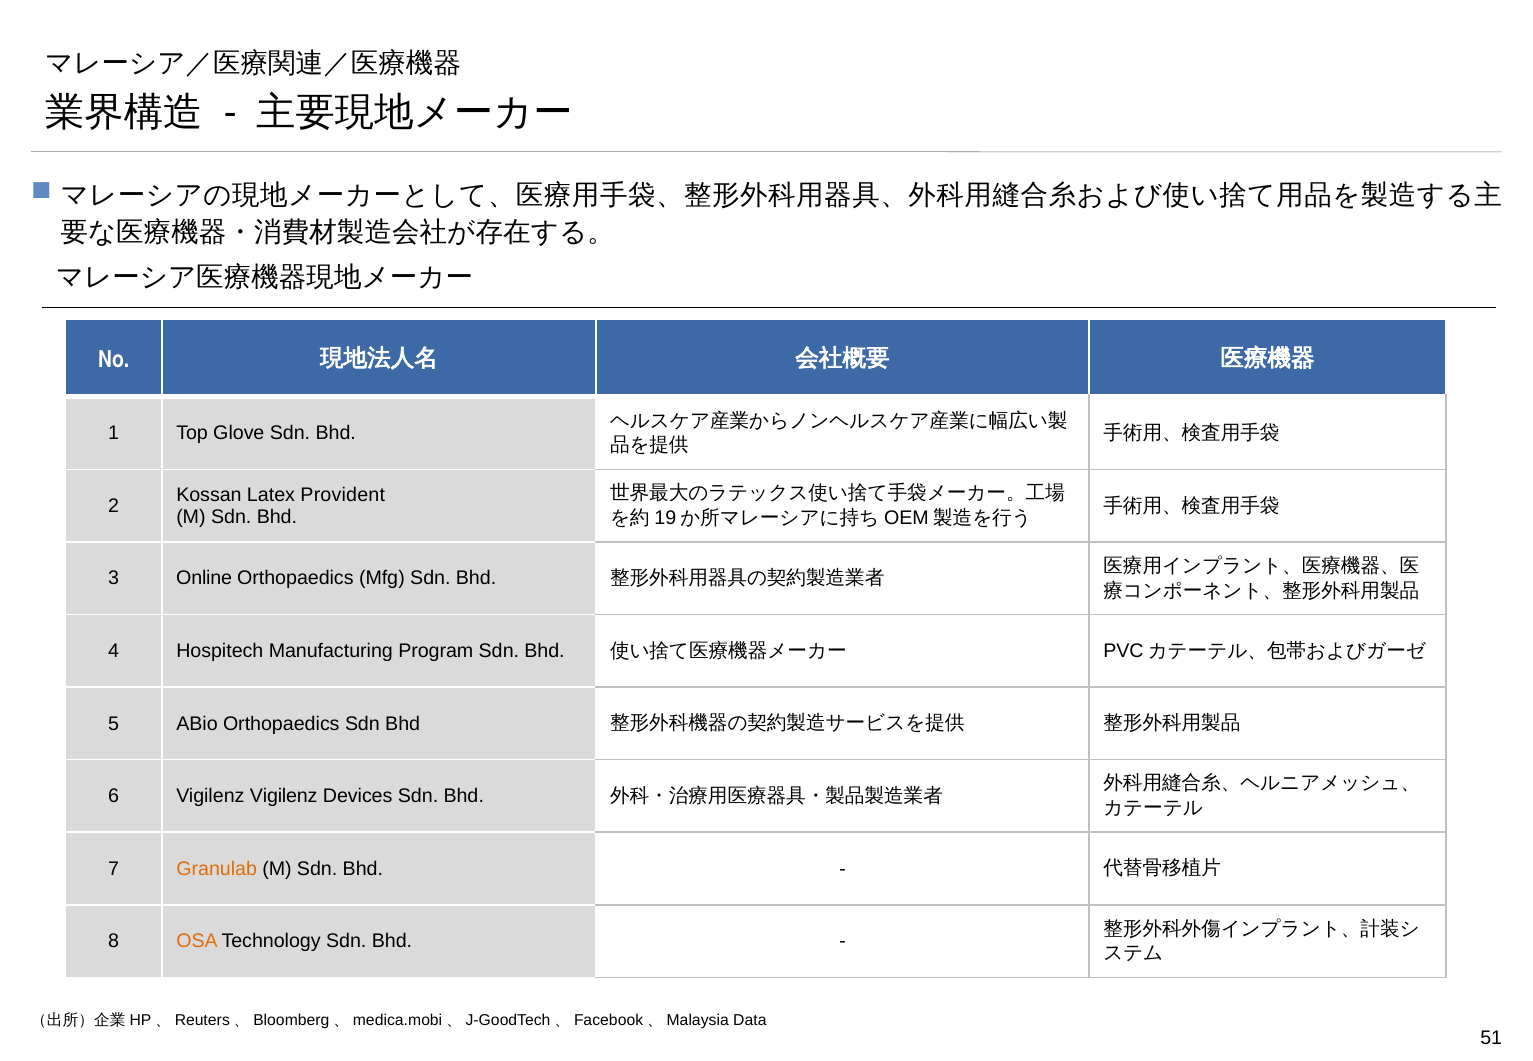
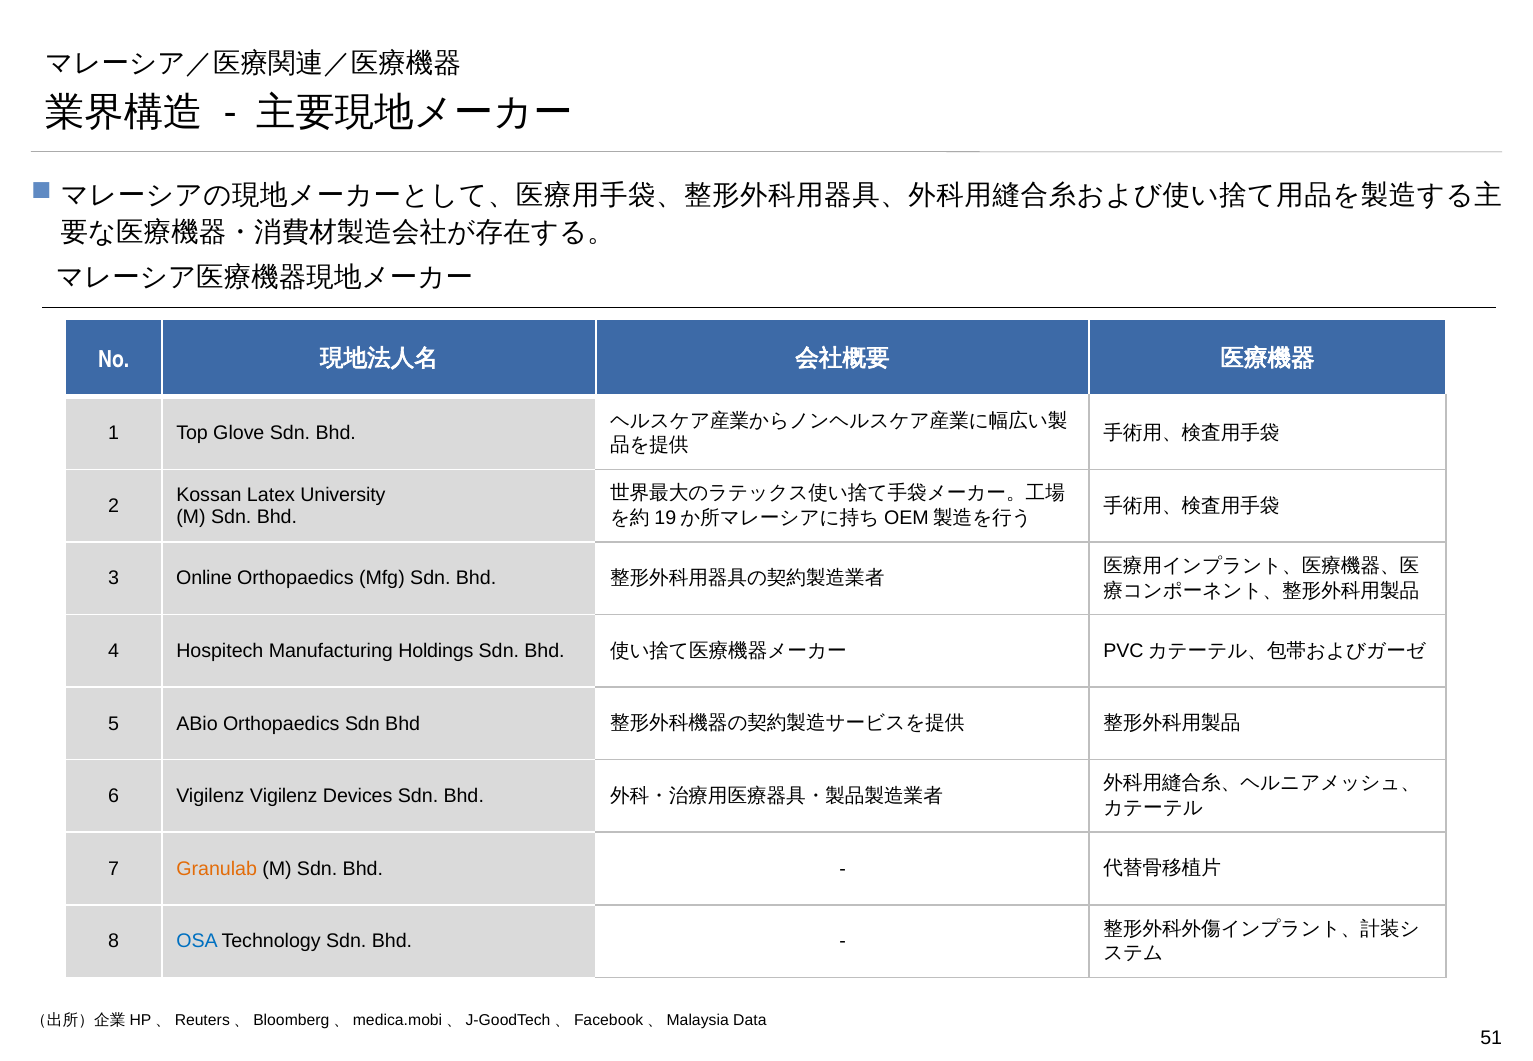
Provident: Provident -> University
Program: Program -> Holdings
OSA colour: orange -> blue
